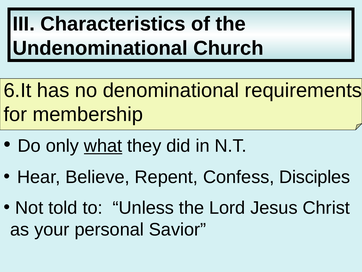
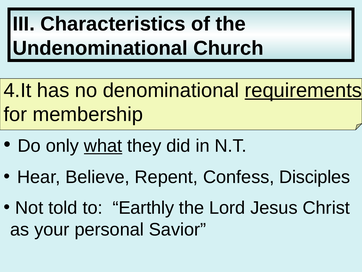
6.It: 6.It -> 4.It
requirements underline: none -> present
Unless: Unless -> Earthly
